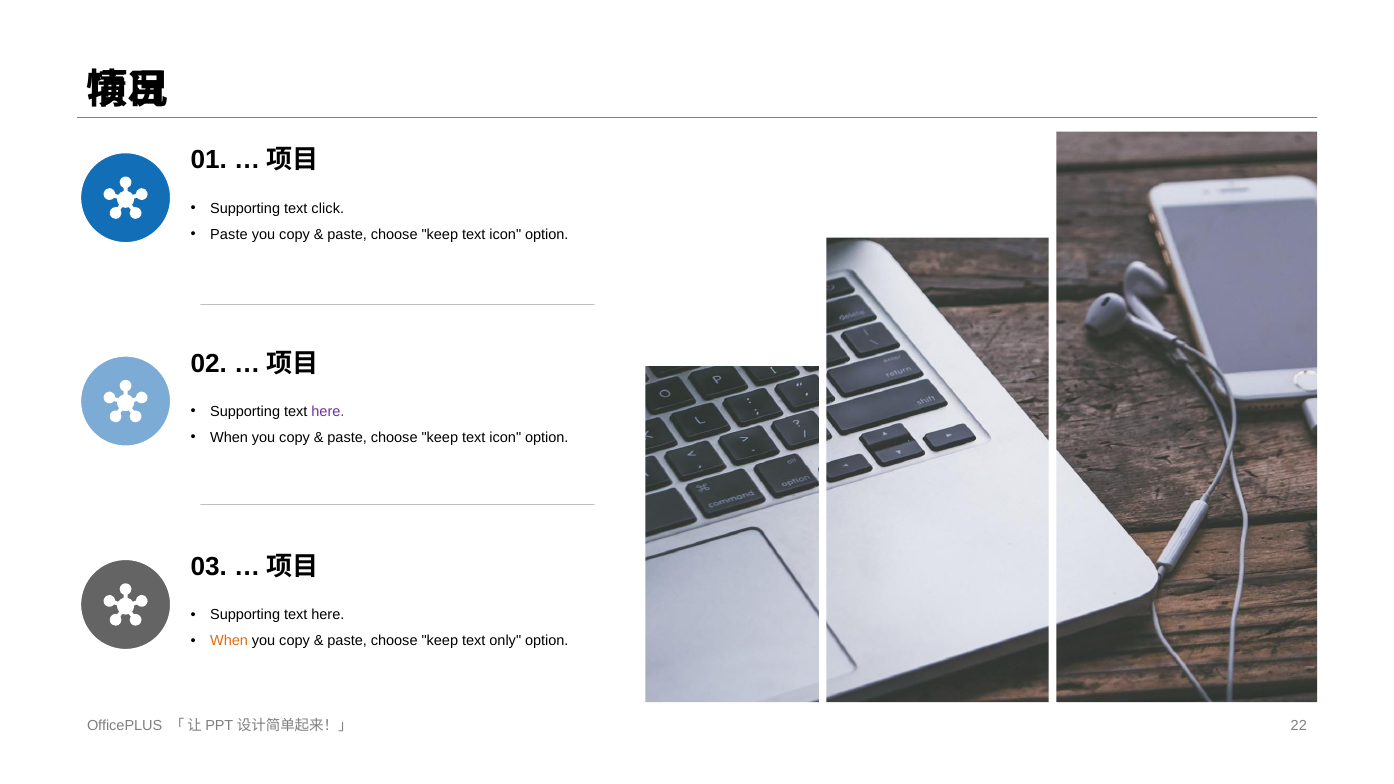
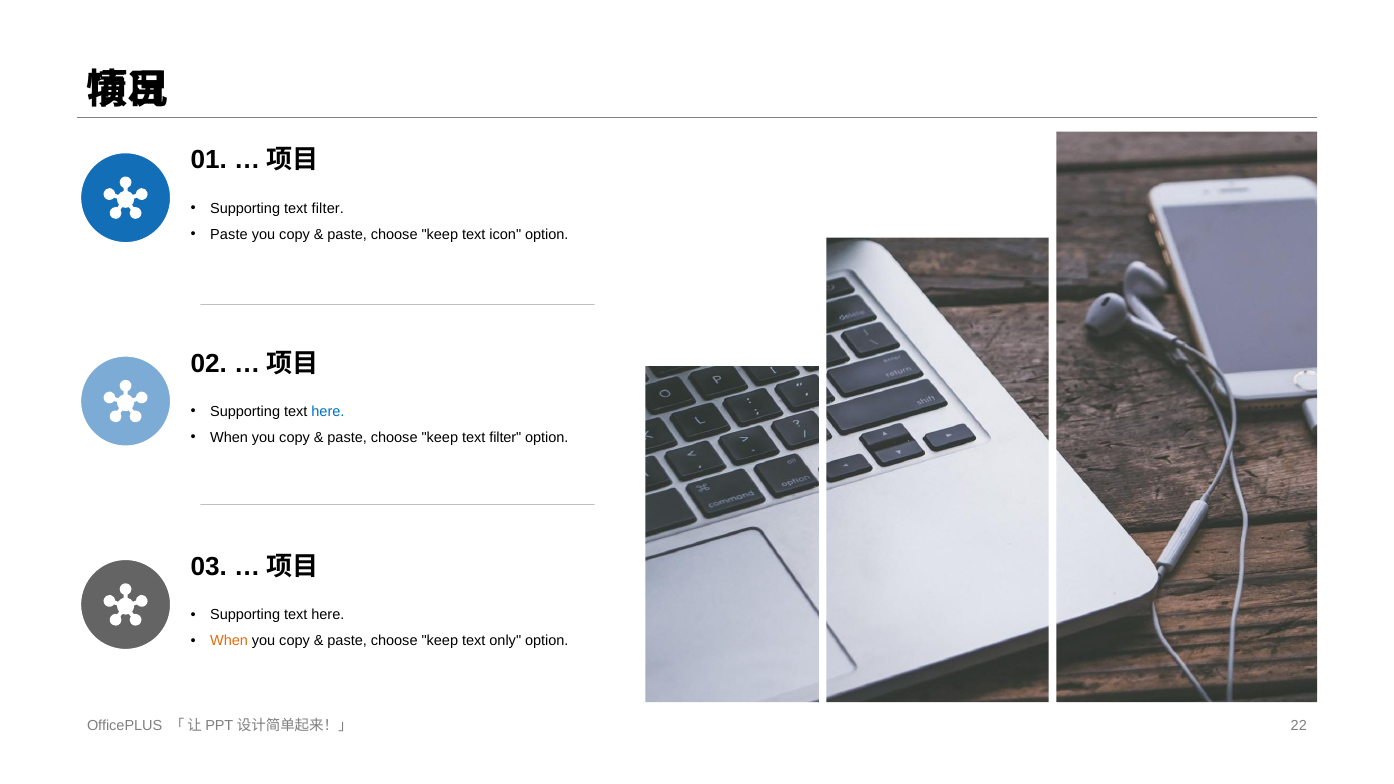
Supporting text click: click -> filter
here at (328, 412) colour: purple -> blue
icon at (505, 438): icon -> filter
